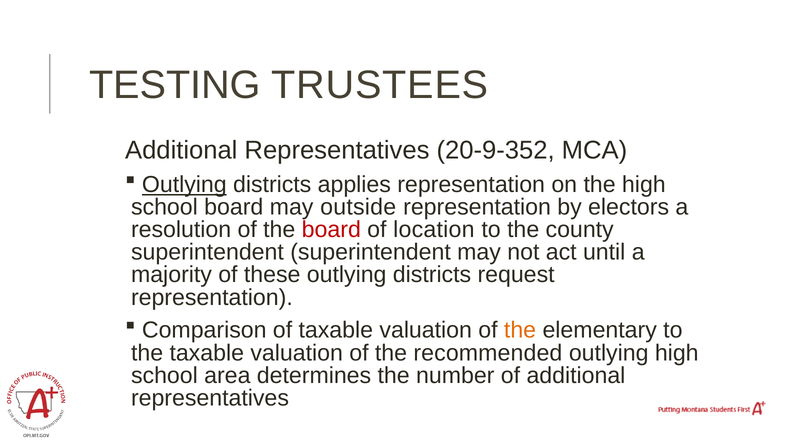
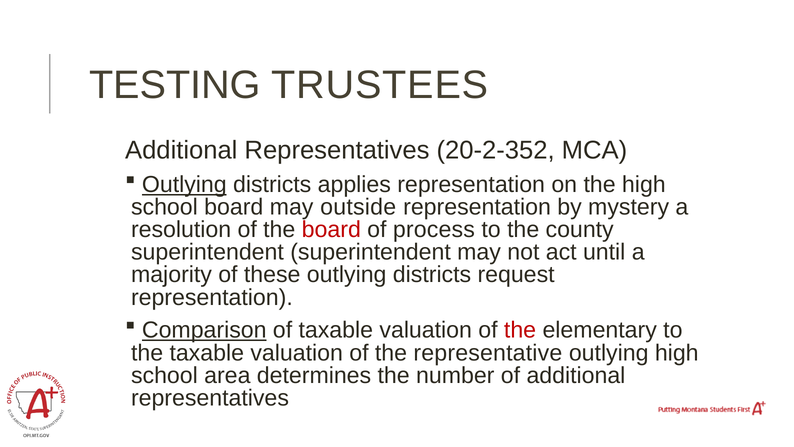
20-9-352: 20-9-352 -> 20-2-352
electors: electors -> mystery
location: location -> process
Comparison underline: none -> present
the at (520, 330) colour: orange -> red
recommended: recommended -> representative
